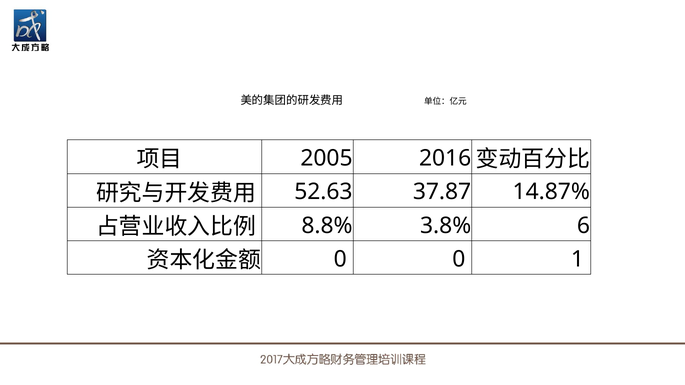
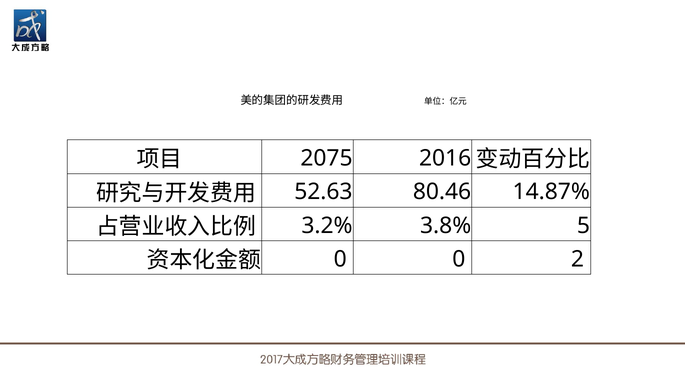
2005: 2005 -> 2075
37.87: 37.87 -> 80.46
8.8%: 8.8% -> 3.2%
6: 6 -> 5
1: 1 -> 2
